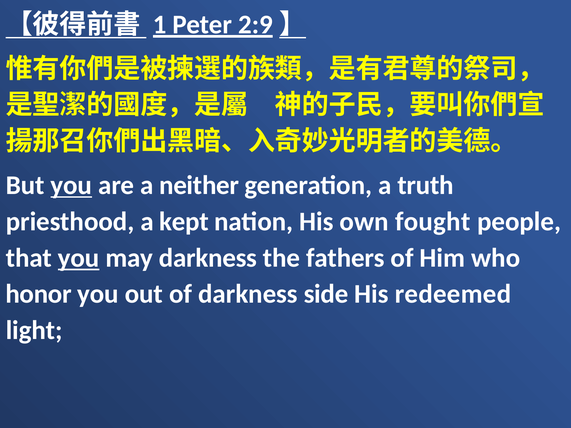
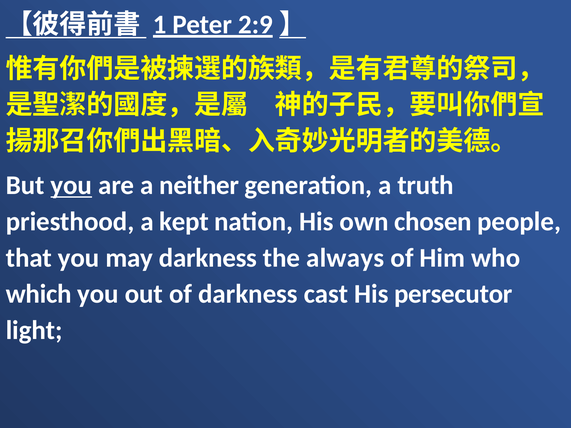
fought: fought -> chosen
you at (79, 258) underline: present -> none
fathers: fathers -> always
honor: honor -> which
side: side -> cast
redeemed: redeemed -> persecutor
